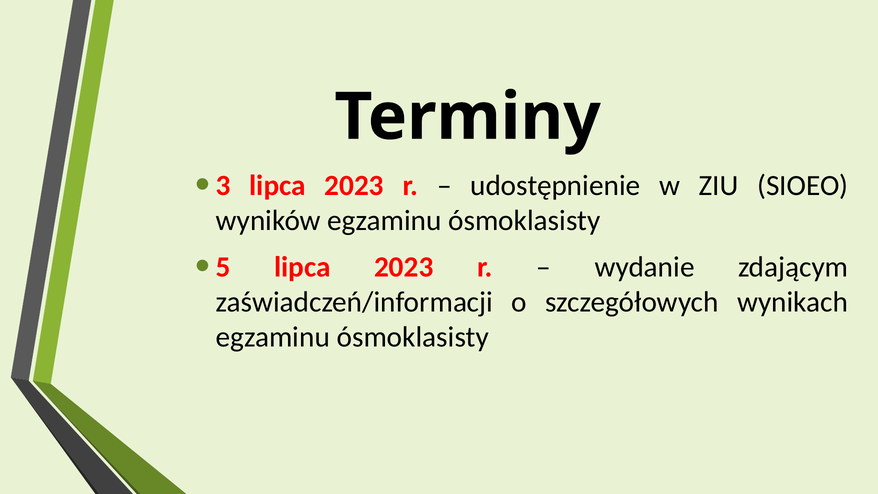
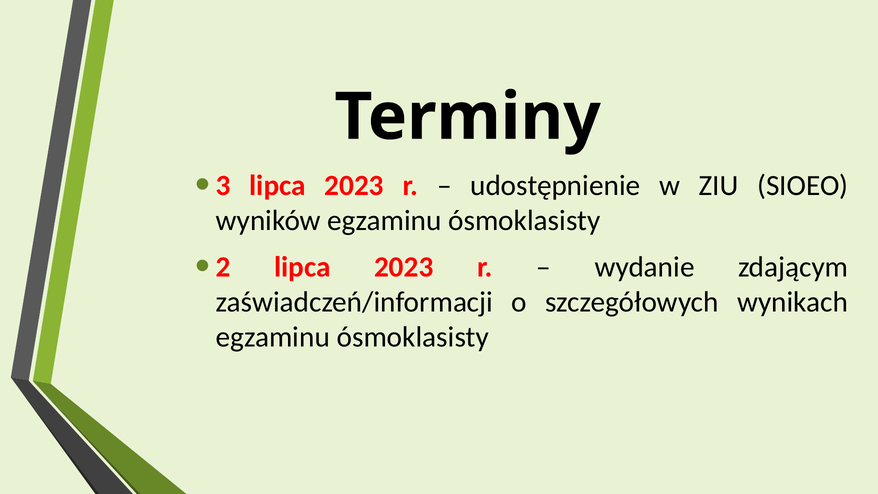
5: 5 -> 2
